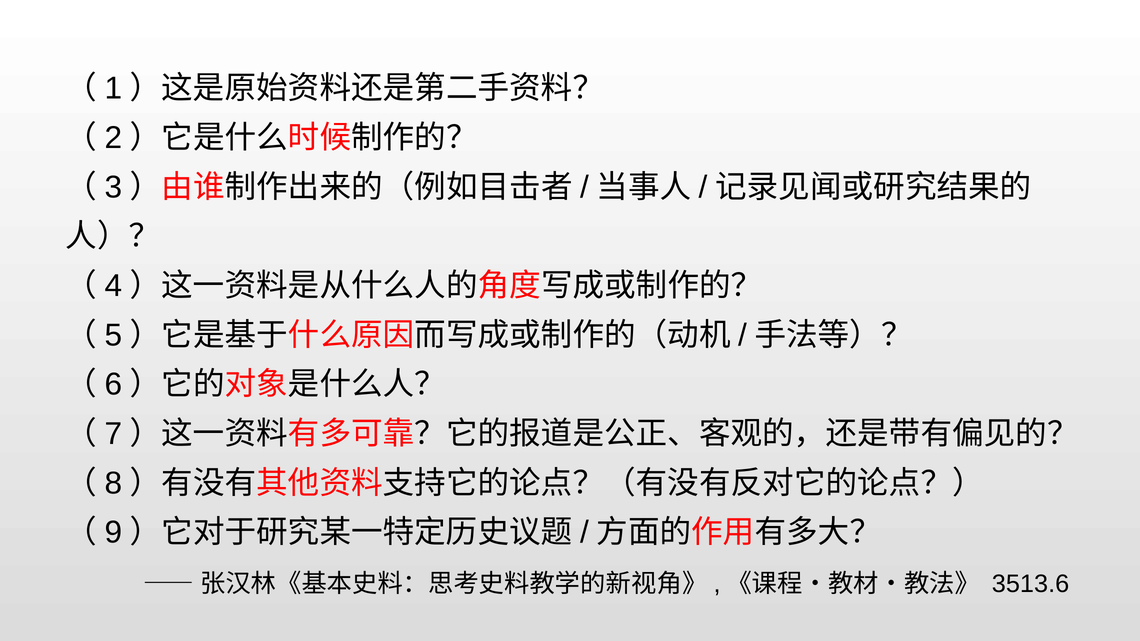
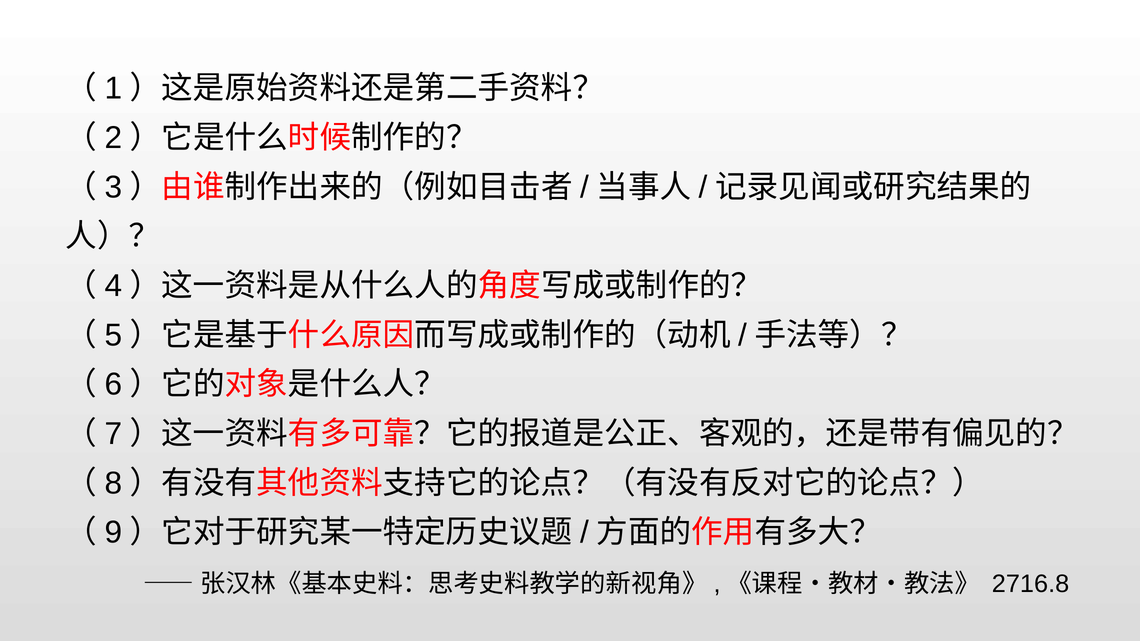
3513.6: 3513.6 -> 2716.8
